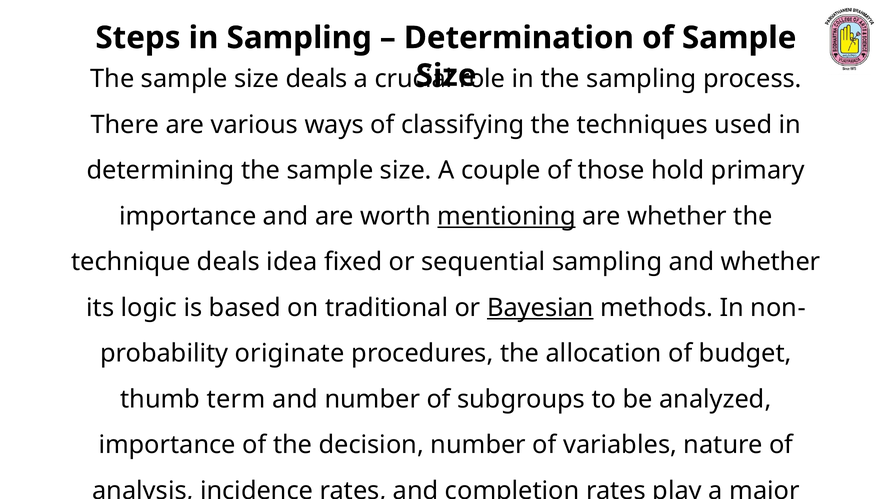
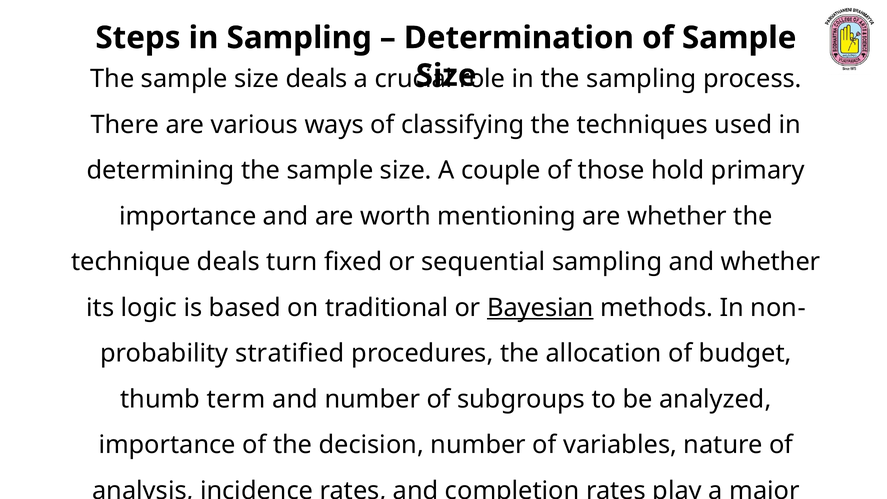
mentioning underline: present -> none
idea: idea -> turn
originate: originate -> stratified
